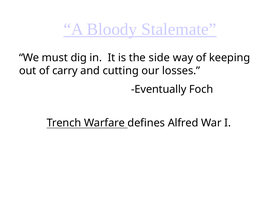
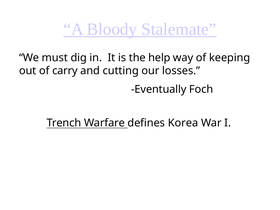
side: side -> help
Alfred: Alfred -> Korea
